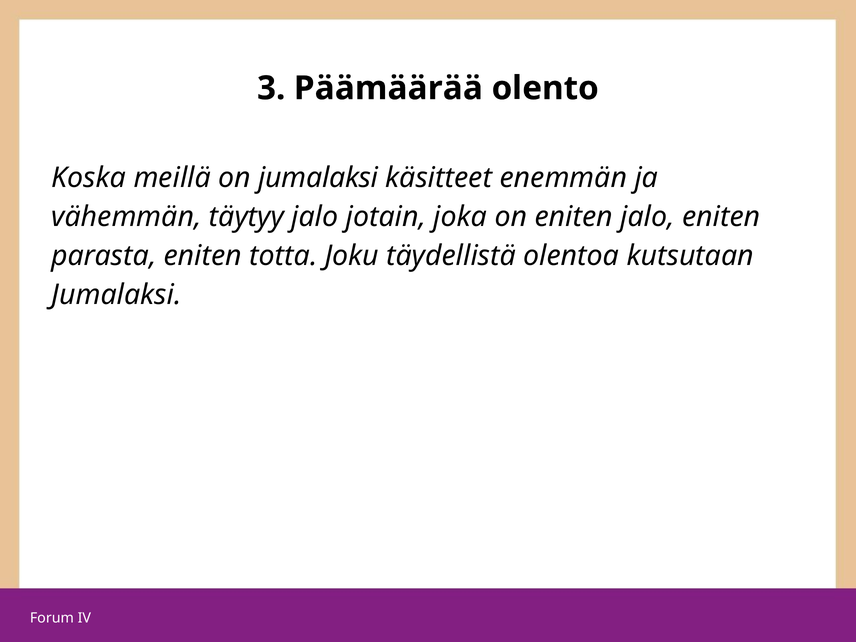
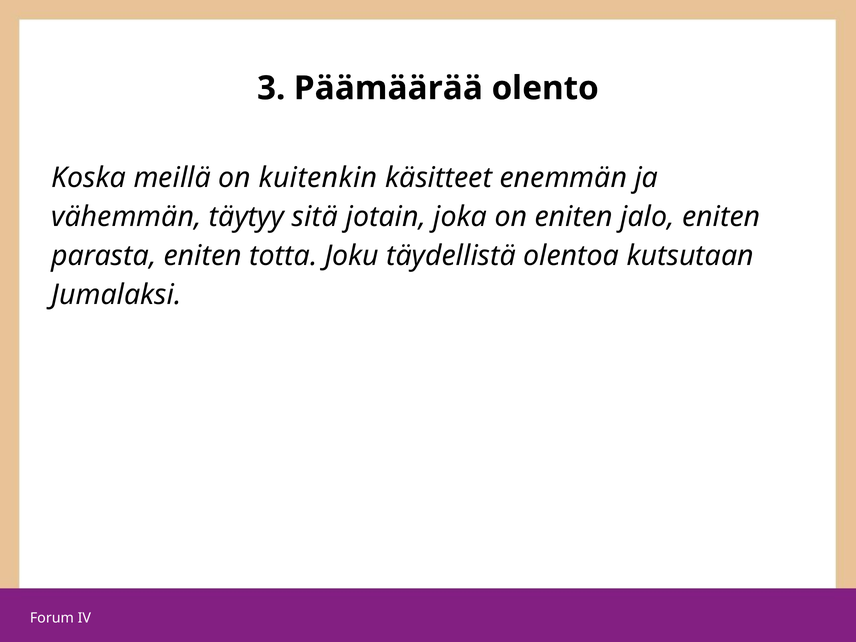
on jumalaksi: jumalaksi -> kuitenkin
täytyy jalo: jalo -> sitä
